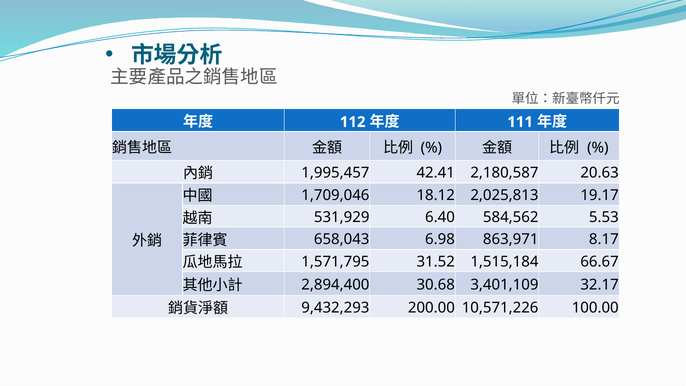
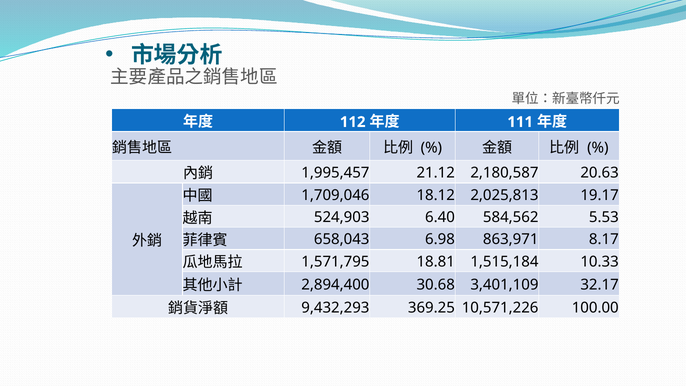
42.41: 42.41 -> 21.12
531,929: 531,929 -> 524,903
31.52: 31.52 -> 18.81
66.67: 66.67 -> 10.33
200.00: 200.00 -> 369.25
